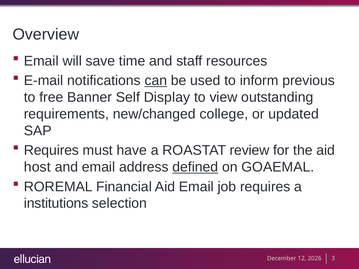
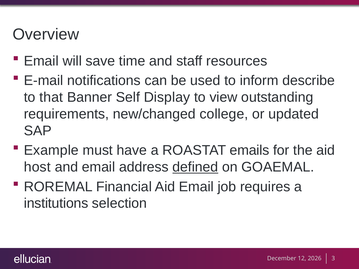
can underline: present -> none
previous: previous -> describe
free: free -> that
Requires at (51, 150): Requires -> Example
review: review -> emails
